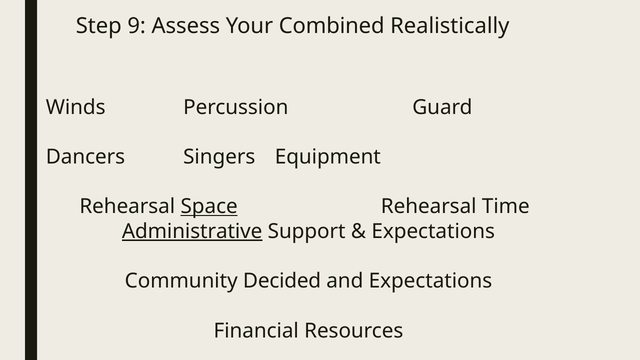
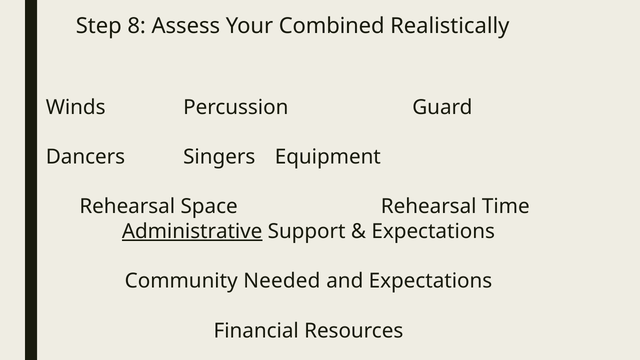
9: 9 -> 8
Space underline: present -> none
Decided: Decided -> Needed
